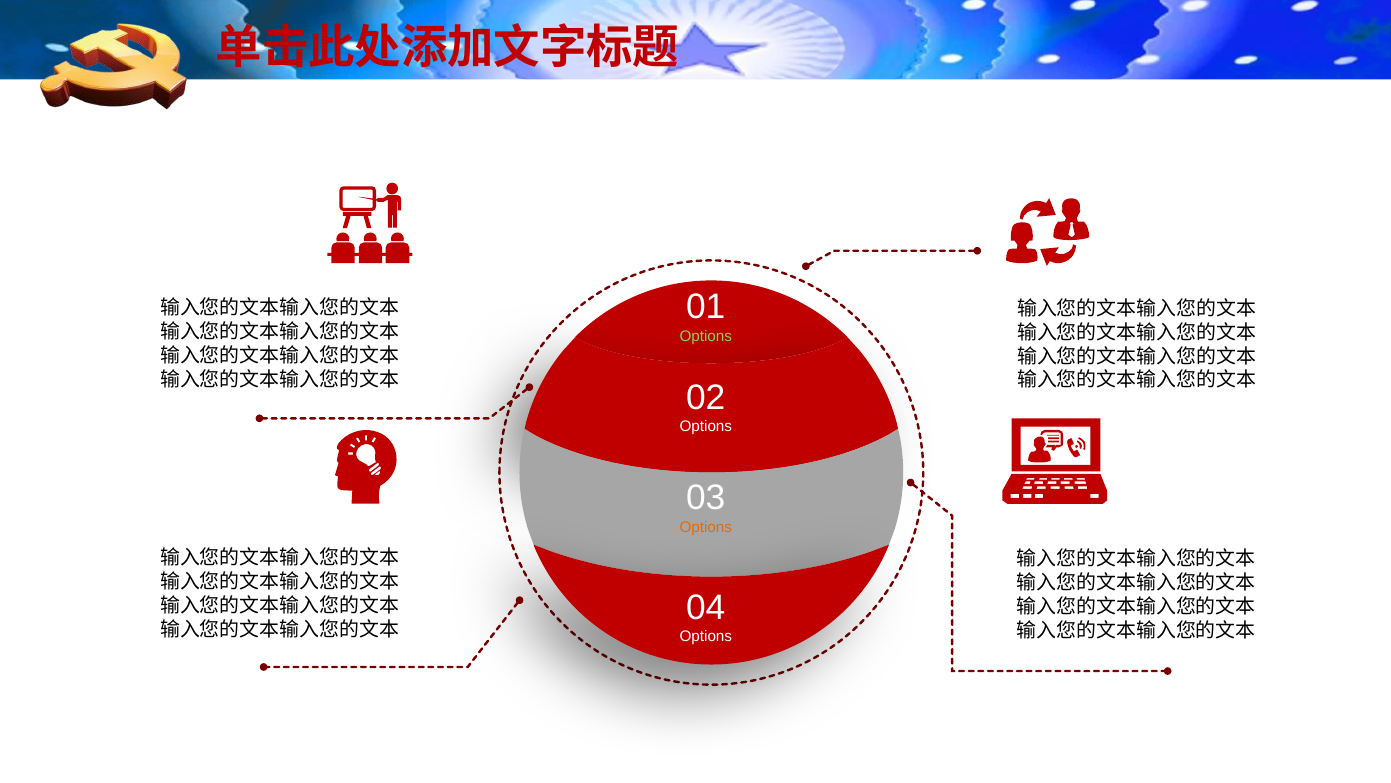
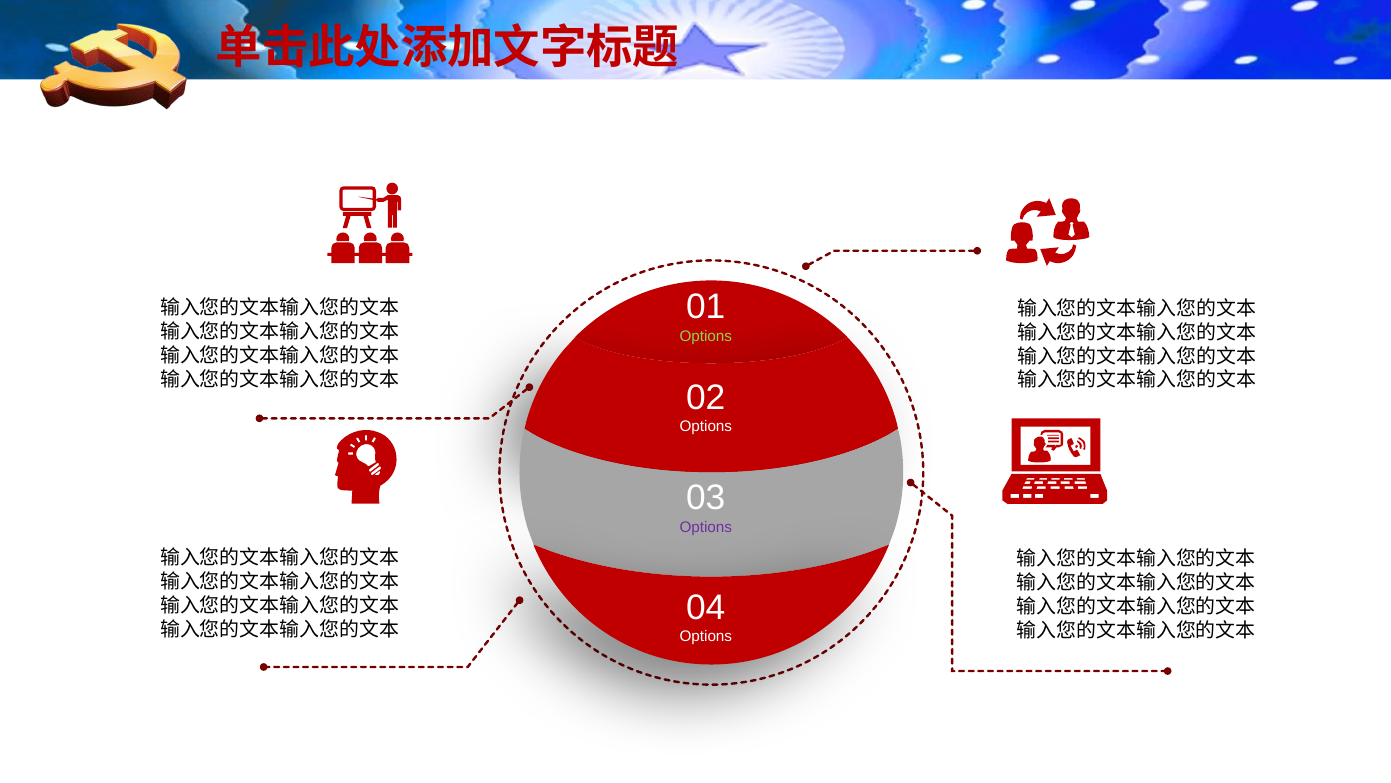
Options at (706, 527) colour: orange -> purple
